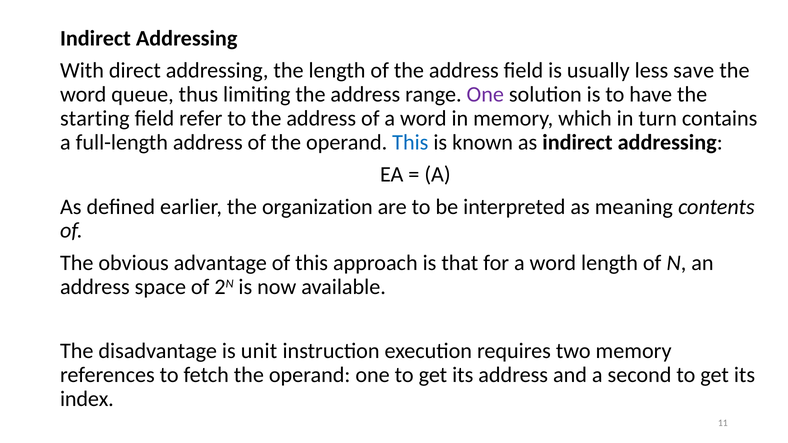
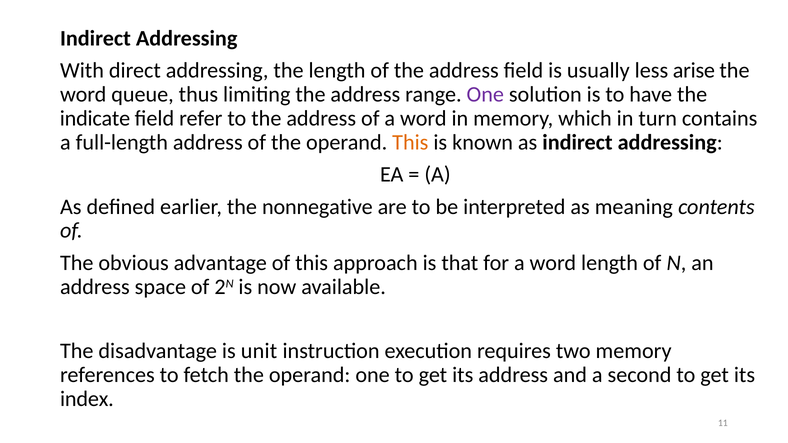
save: save -> arise
starting: starting -> indicate
This at (410, 142) colour: blue -> orange
organization: organization -> nonnegative
